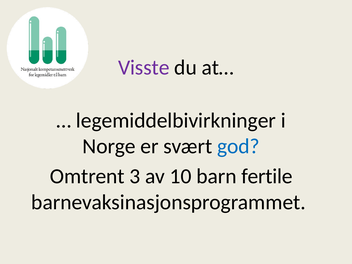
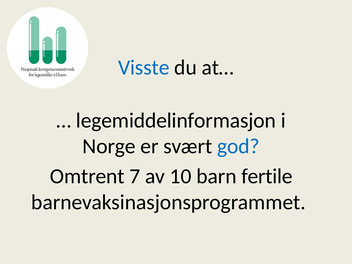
Visste colour: purple -> blue
legemiddelbivirkninger: legemiddelbivirkninger -> legemiddelinformasjon
3: 3 -> 7
